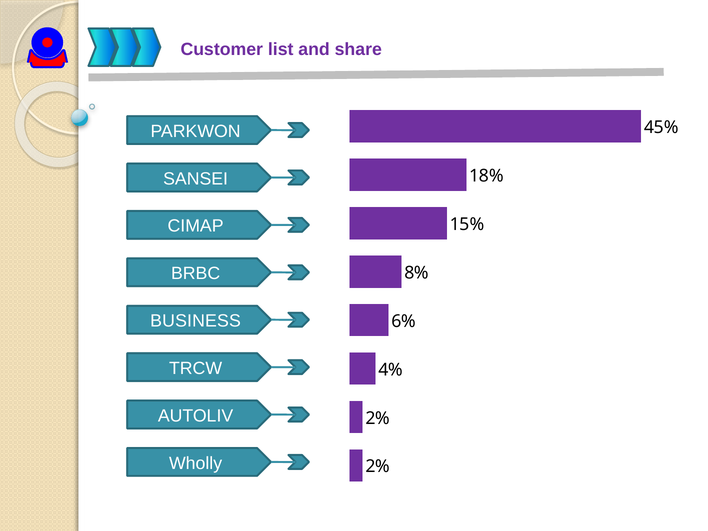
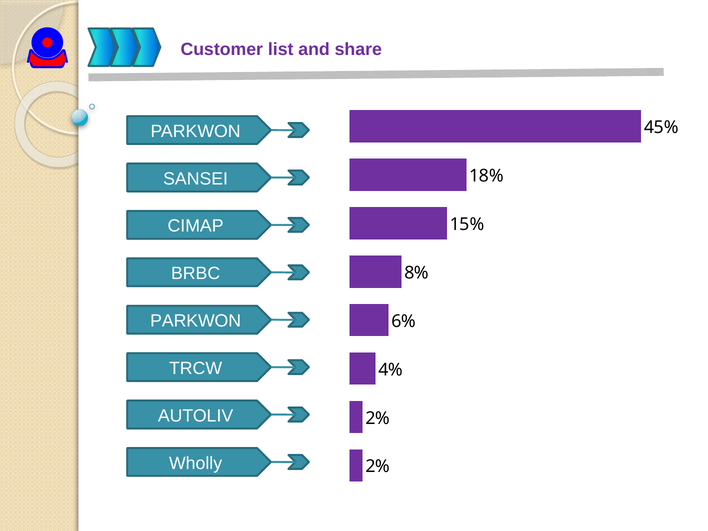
BUSINESS at (196, 321): BUSINESS -> PARKWON
